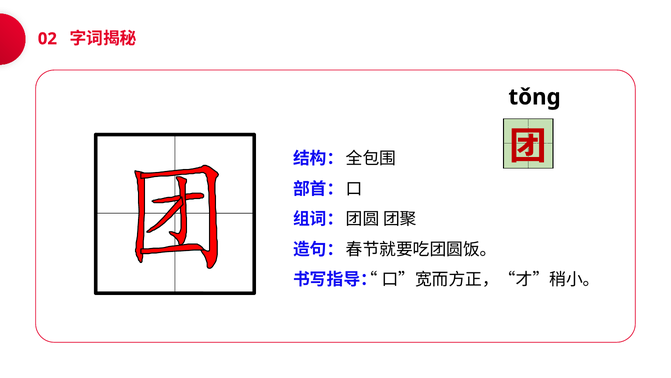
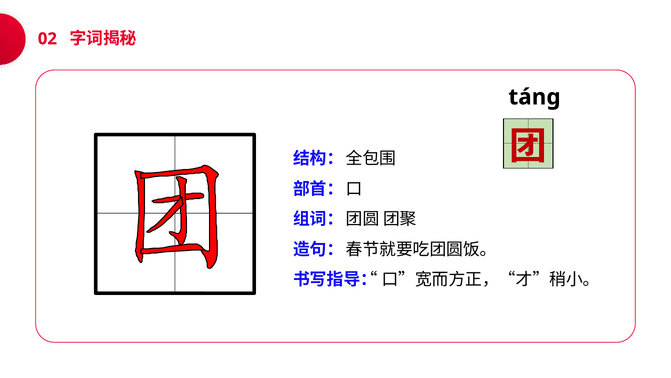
tǒng: tǒng -> tánɡ
